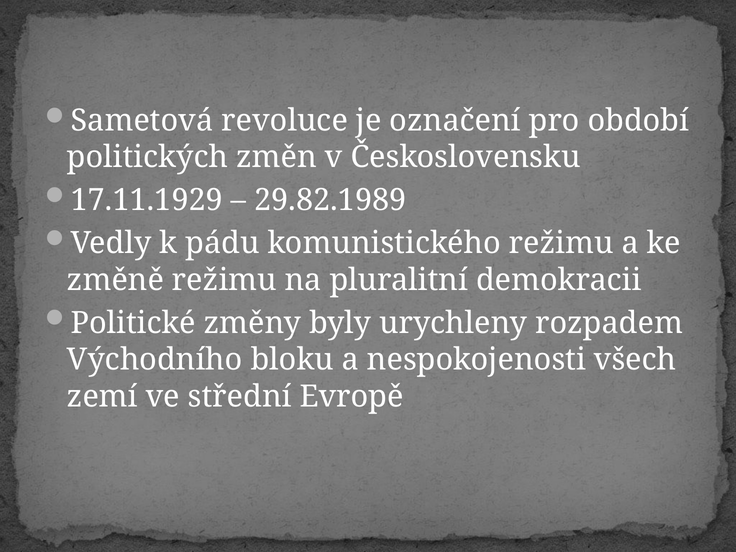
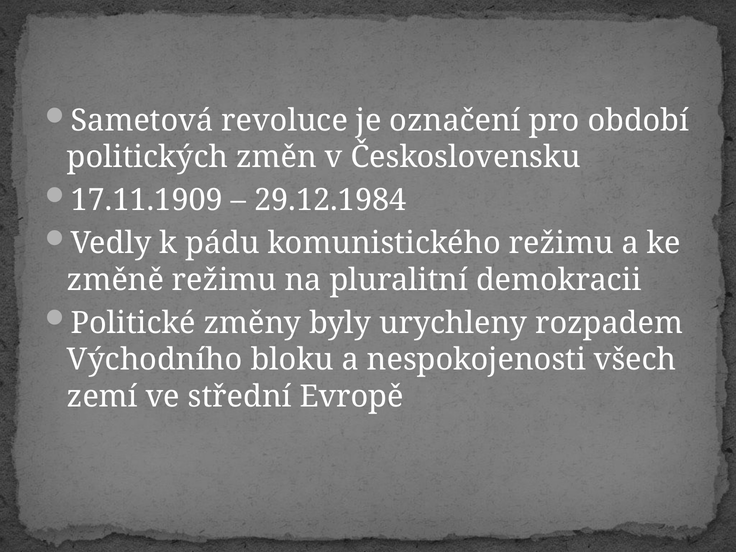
17.11.1929: 17.11.1929 -> 17.11.1909
29.82.1989: 29.82.1989 -> 29.12.1984
